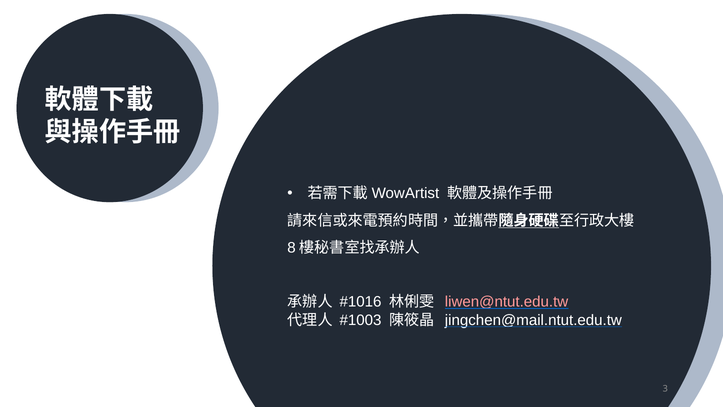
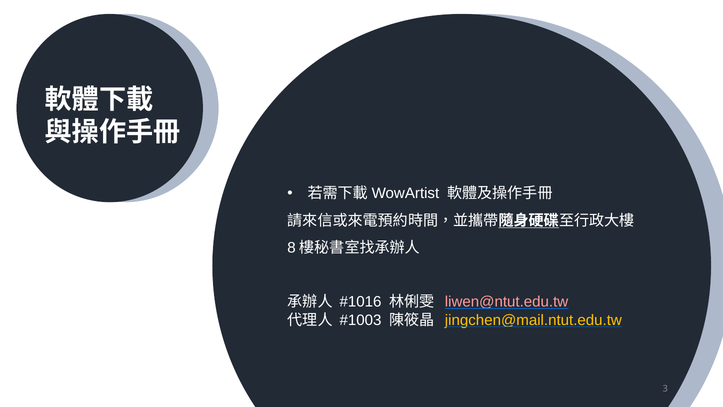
jingchen@mail.ntut.edu.tw colour: white -> yellow
